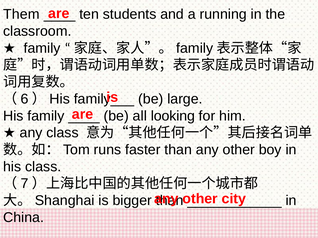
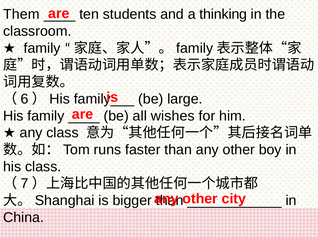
running: running -> thinking
looking: looking -> wishes
